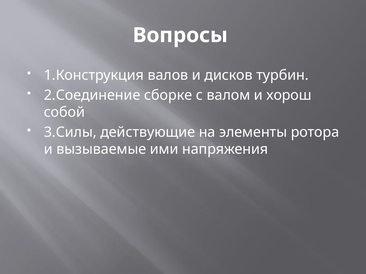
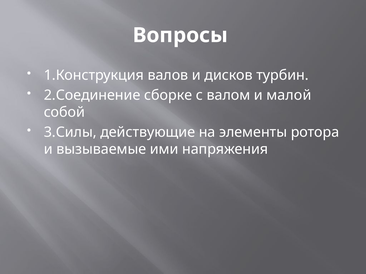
хорош: хорош -> малой
